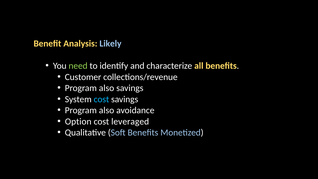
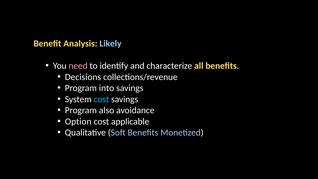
need colour: light green -> pink
Customer: Customer -> Decisions
also at (107, 88): also -> into
leveraged: leveraged -> applicable
